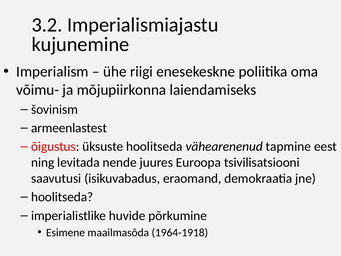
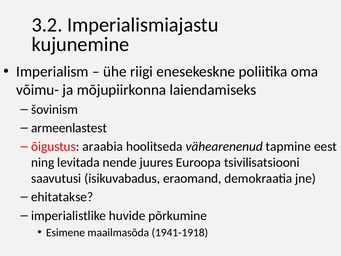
üksuste: üksuste -> araabia
hoolitseda at (62, 197): hoolitseda -> ehitatakse
1964-1918: 1964-1918 -> 1941-1918
